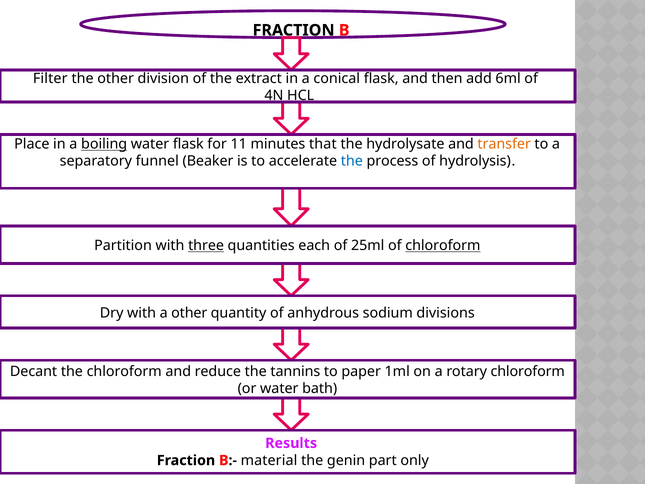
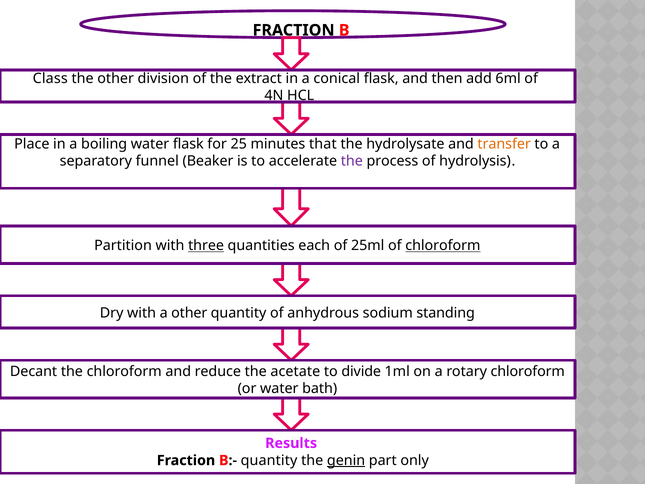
Filter: Filter -> Class
boiling underline: present -> none
11: 11 -> 25
the at (352, 161) colour: blue -> purple
divisions: divisions -> standing
tannins: tannins -> acetate
paper: paper -> divide
B:- material: material -> quantity
genin underline: none -> present
